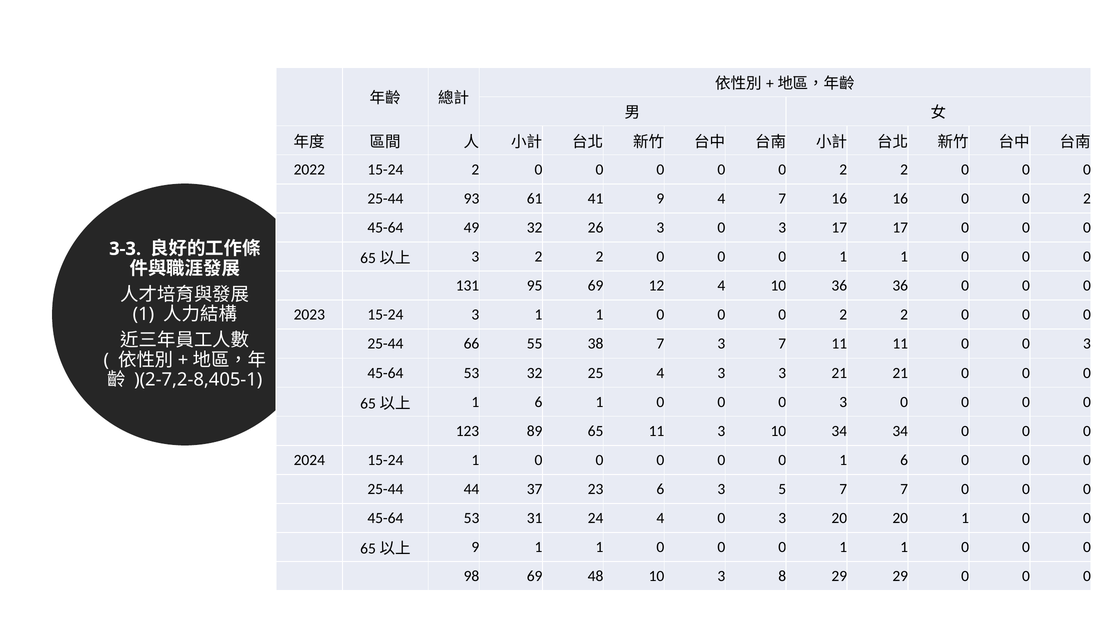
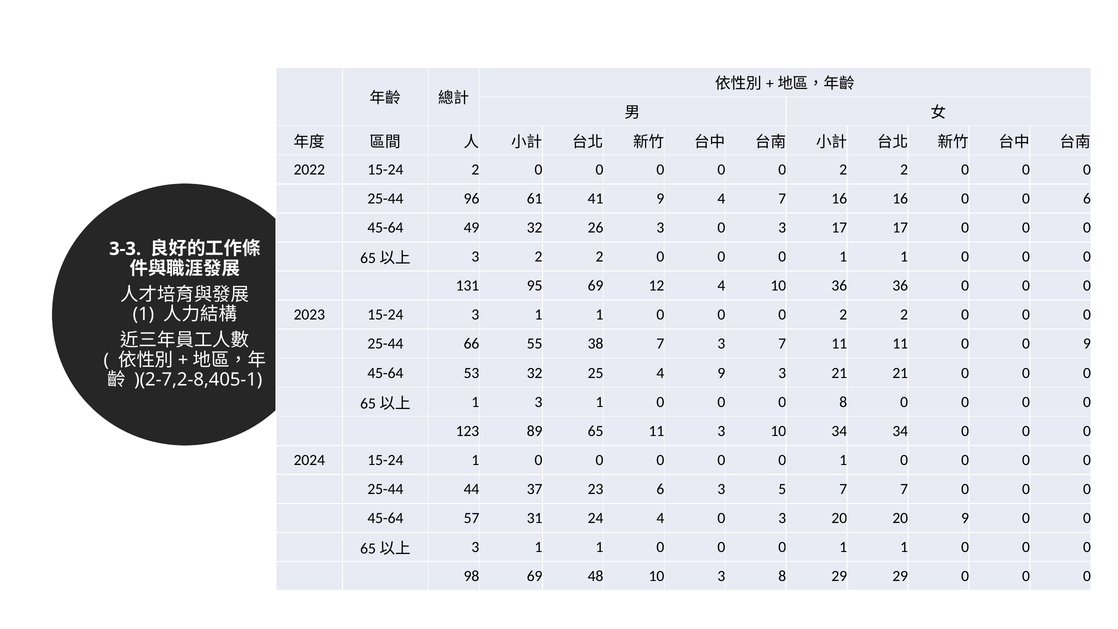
93: 93 -> 96
16 0 0 2: 2 -> 6
11 0 0 3: 3 -> 9
4 3: 3 -> 9
6 at (539, 402): 6 -> 3
0 0 0 3: 3 -> 8
0 1 6: 6 -> 0
53 at (472, 518): 53 -> 57
20 1: 1 -> 9
9 at (475, 547): 9 -> 3
